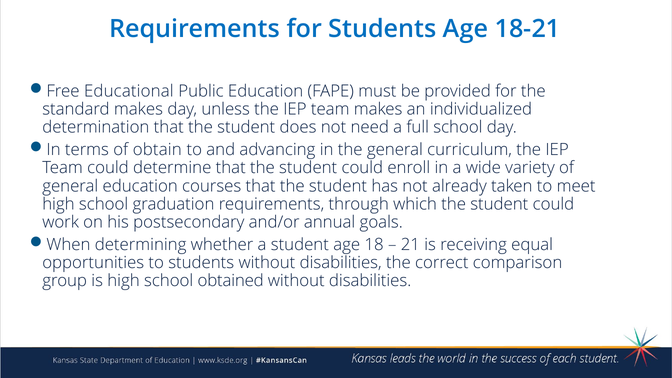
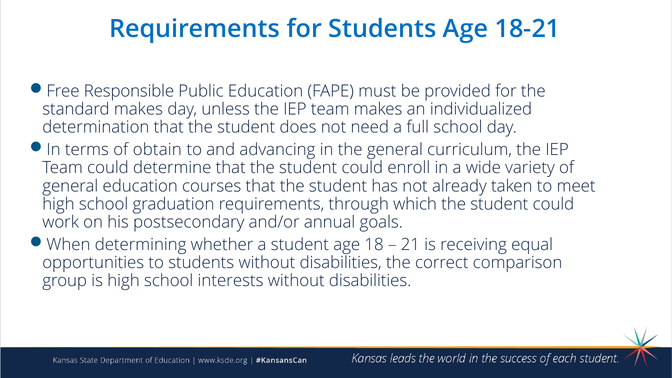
Educational: Educational -> Responsible
obtained: obtained -> interests
